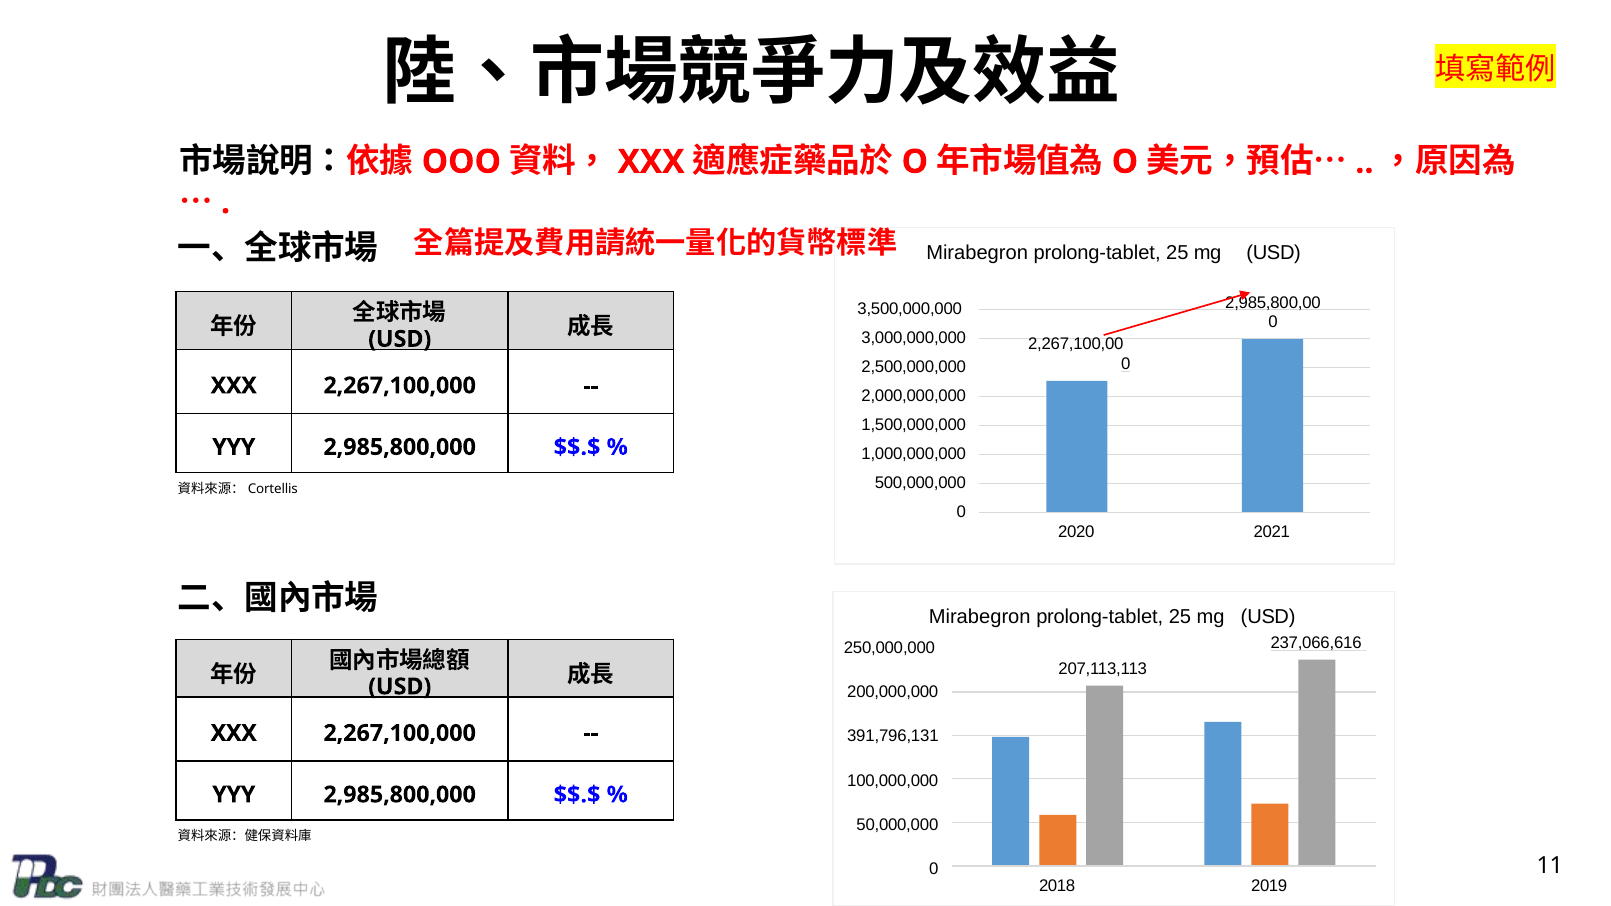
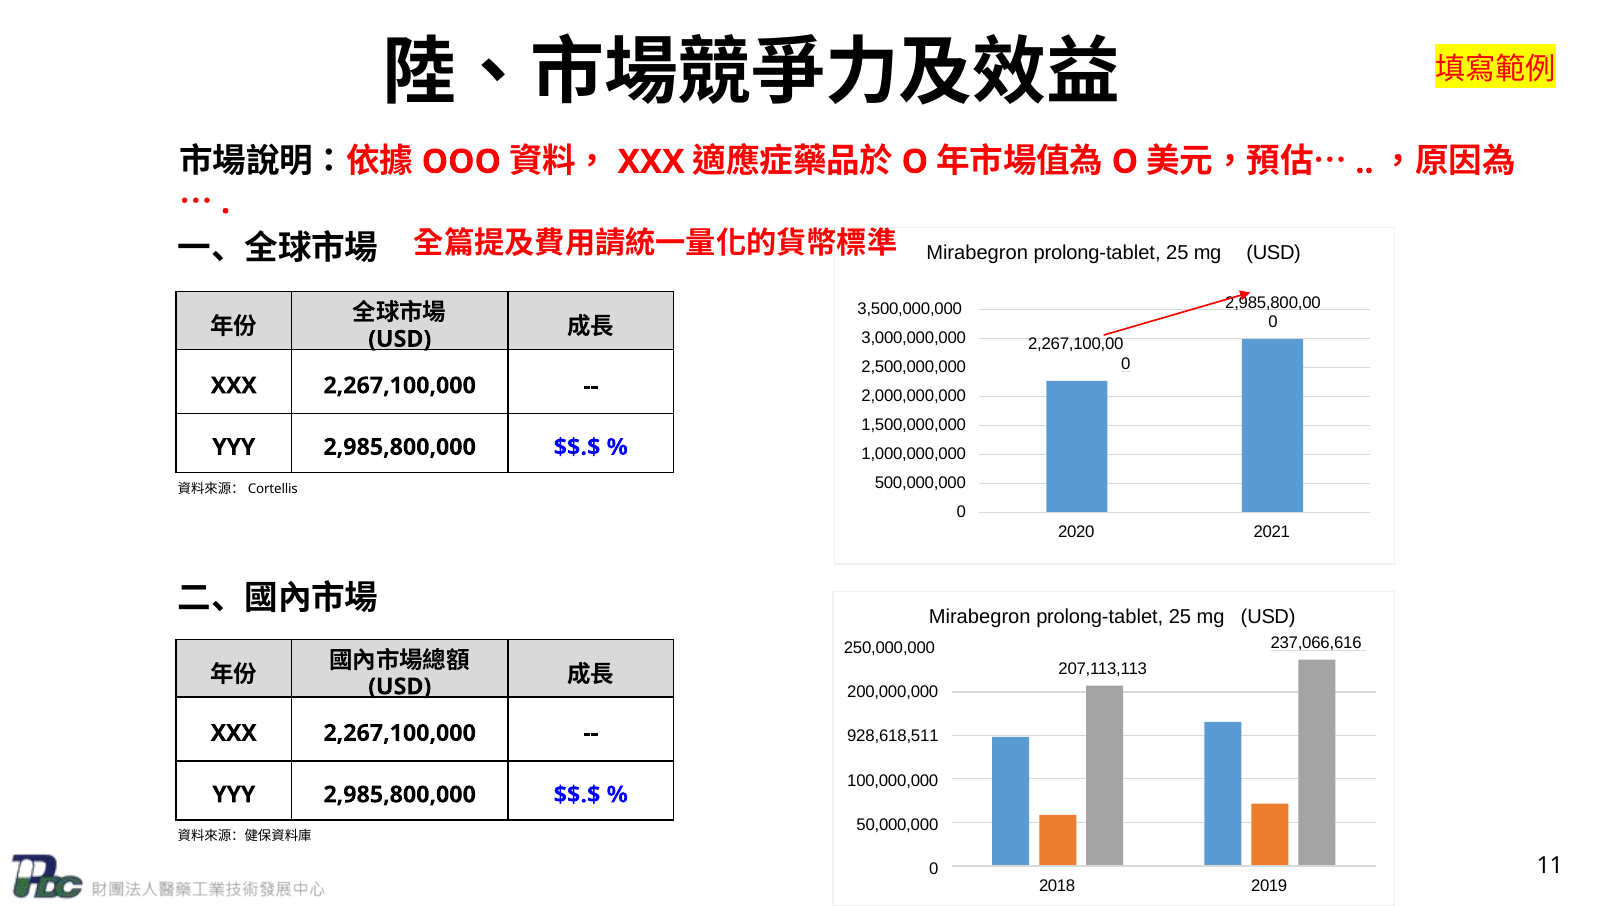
391,796,131: 391,796,131 -> 928,618,511
